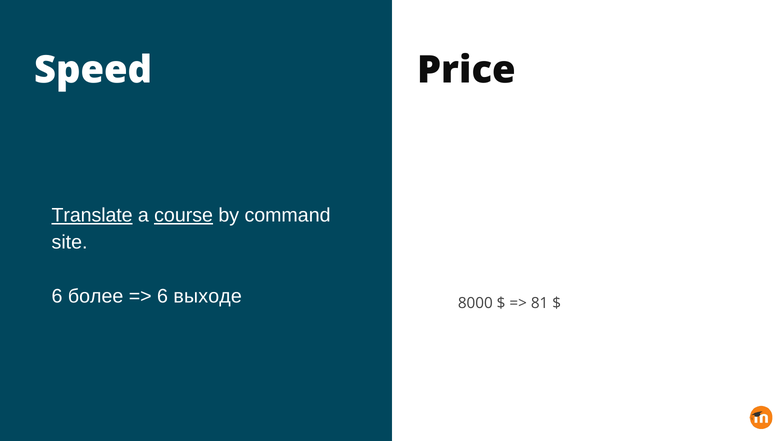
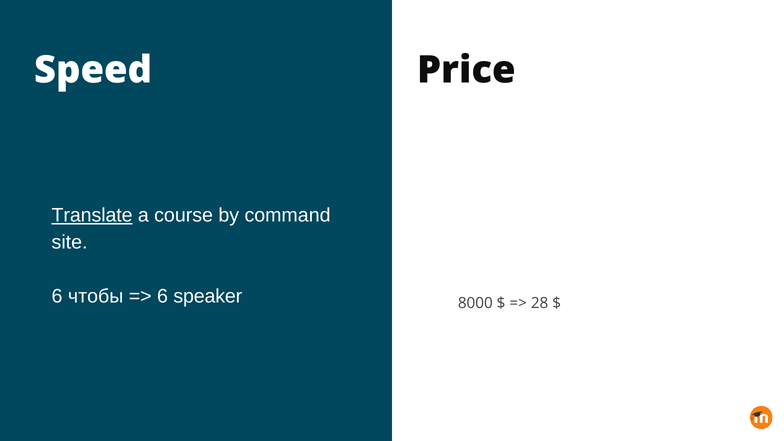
course underline: present -> none
более: более -> чтобы
выходе: выходе -> speaker
81: 81 -> 28
